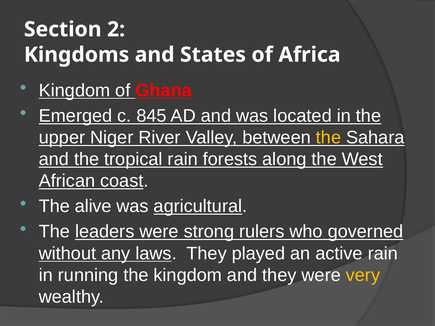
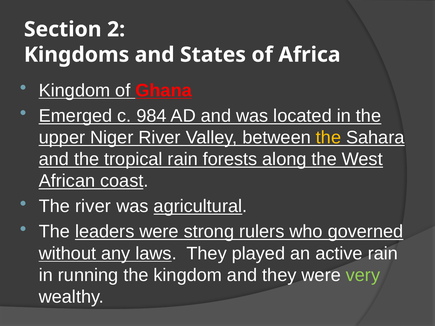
845: 845 -> 984
The alive: alive -> river
very colour: yellow -> light green
